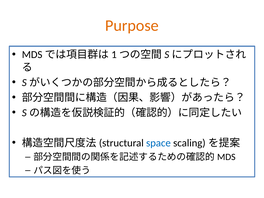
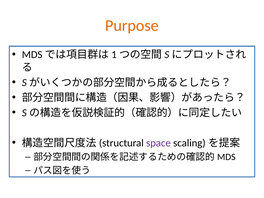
space colour: blue -> purple
